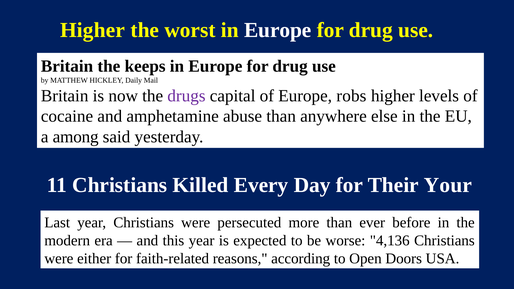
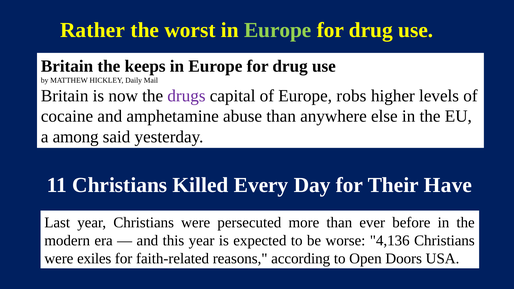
Higher at (93, 30): Higher -> Rather
Europe at (278, 30) colour: white -> light green
Your: Your -> Have
either: either -> exiles
